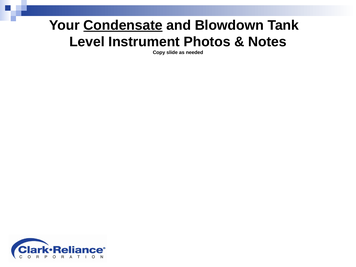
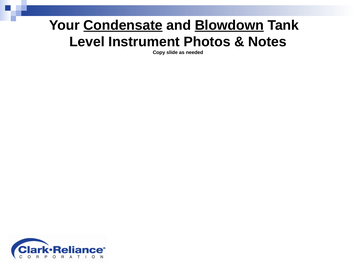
Blowdown underline: none -> present
